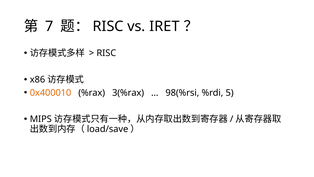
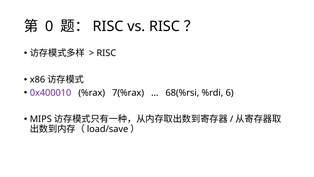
7: 7 -> 0
vs IRET: IRET -> RISC
0x400010 colour: orange -> purple
3(%rax: 3(%rax -> 7(%rax
98(%rsi: 98(%rsi -> 68(%rsi
5: 5 -> 6
